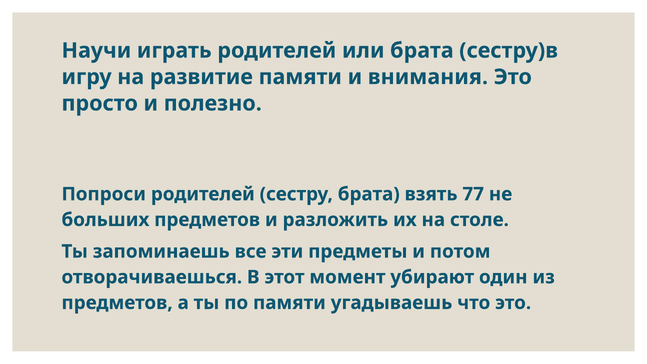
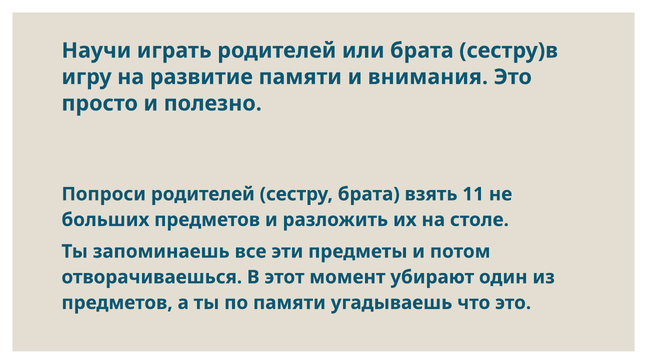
77: 77 -> 11
